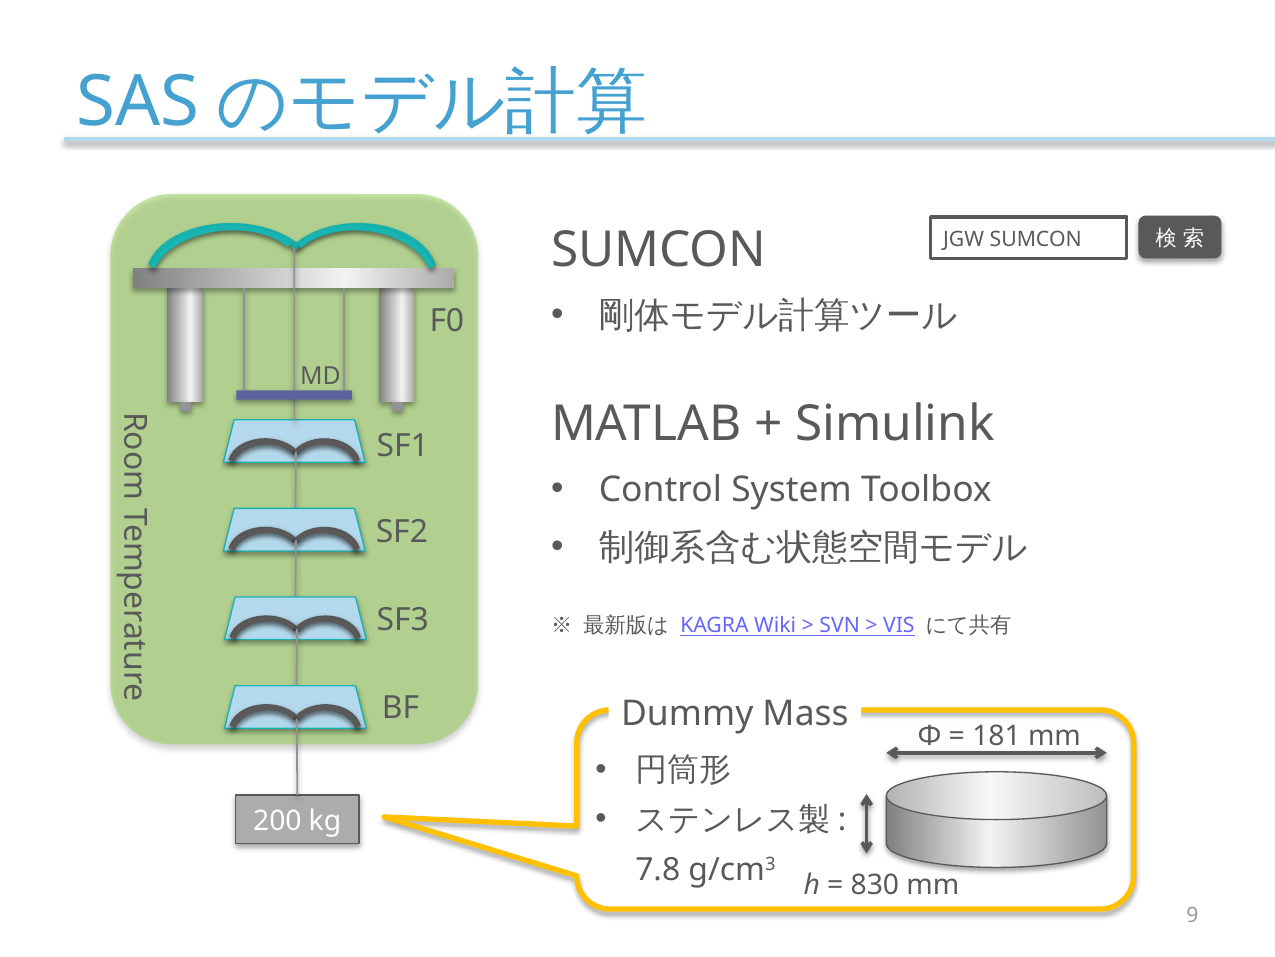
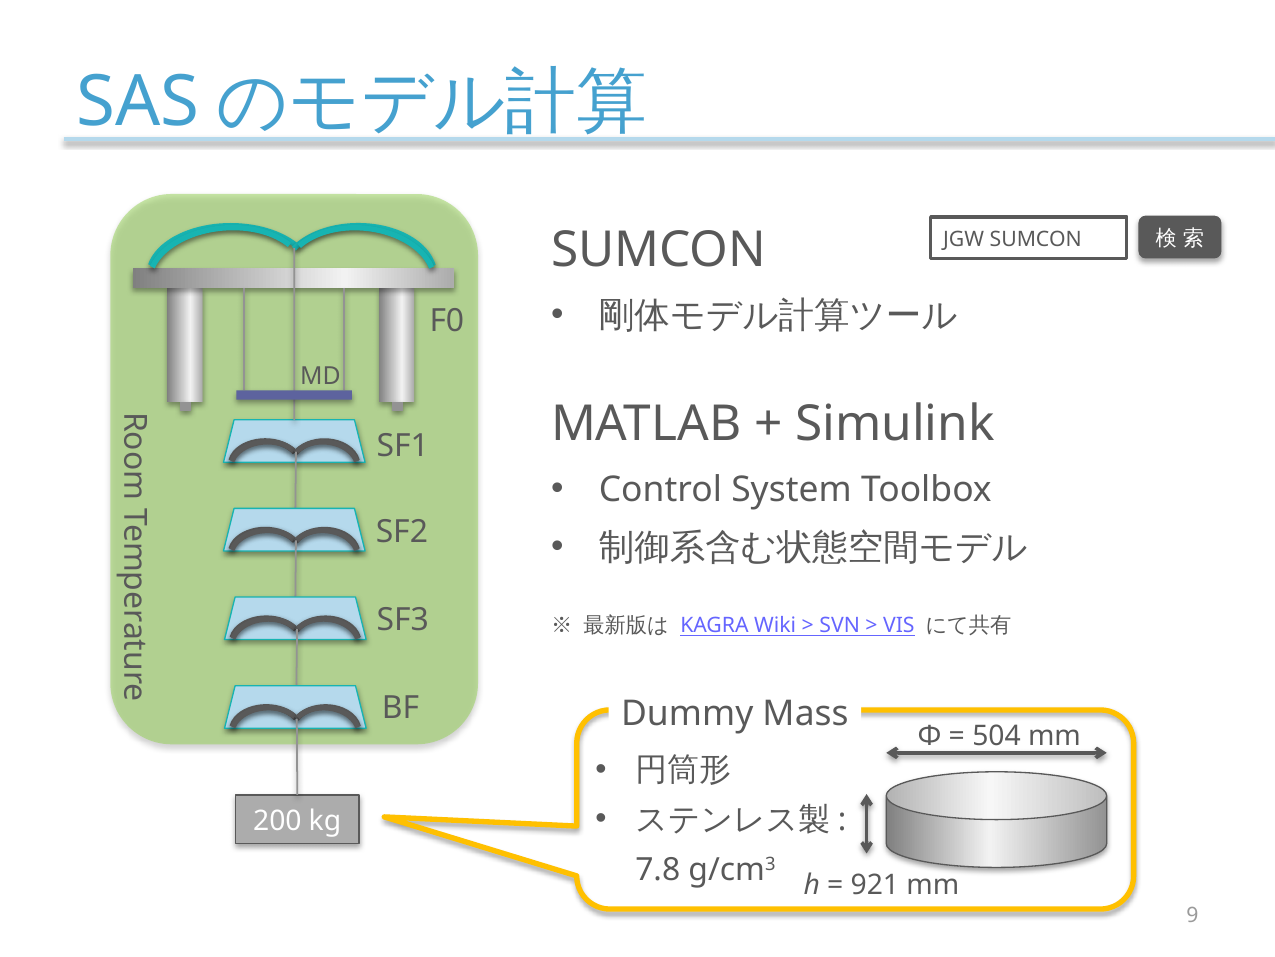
181: 181 -> 504
830: 830 -> 921
